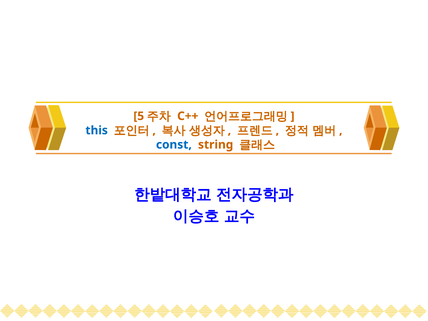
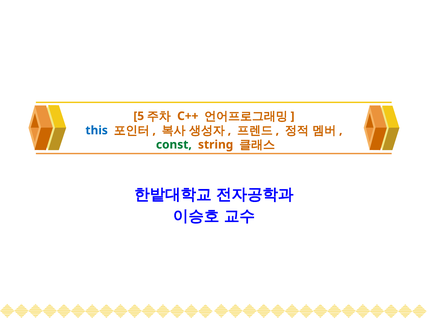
const colour: blue -> green
